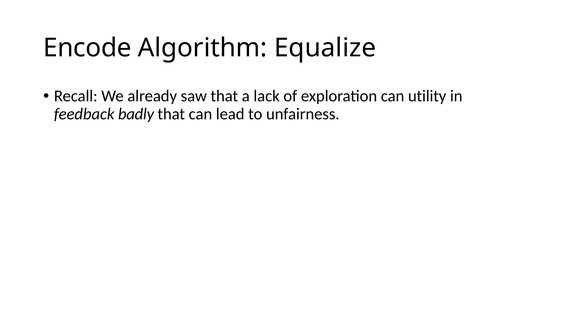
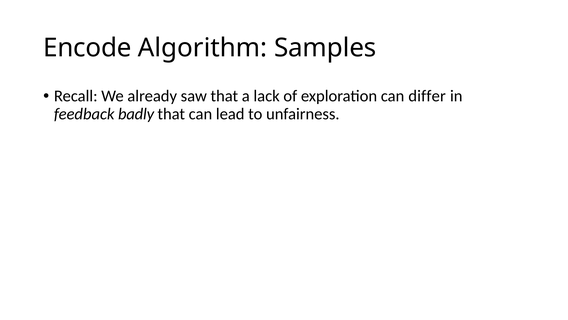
Equalize: Equalize -> Samples
utility: utility -> differ
